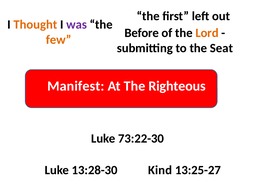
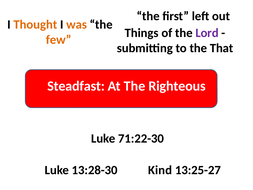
was colour: purple -> orange
Before: Before -> Things
Lord colour: orange -> purple
Seat: Seat -> That
Manifest: Manifest -> Steadfast
73:22-30: 73:22-30 -> 71:22-30
